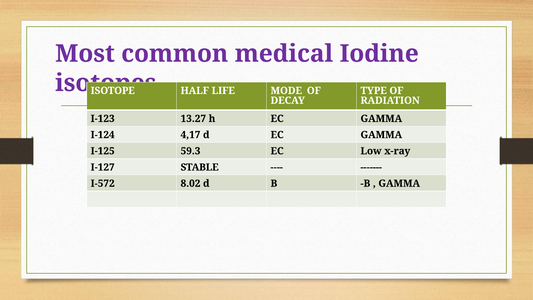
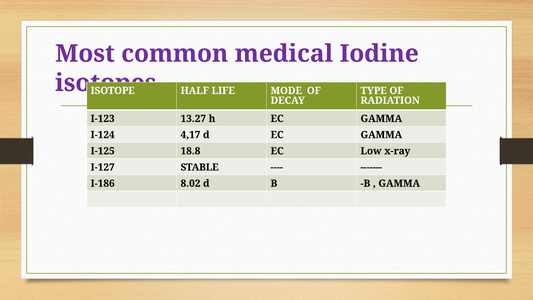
59.3: 59.3 -> 18.8
I-572: I-572 -> I-186
